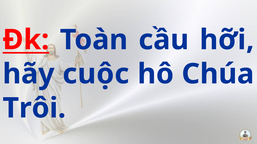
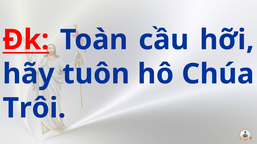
cuộc: cuộc -> tuôn
